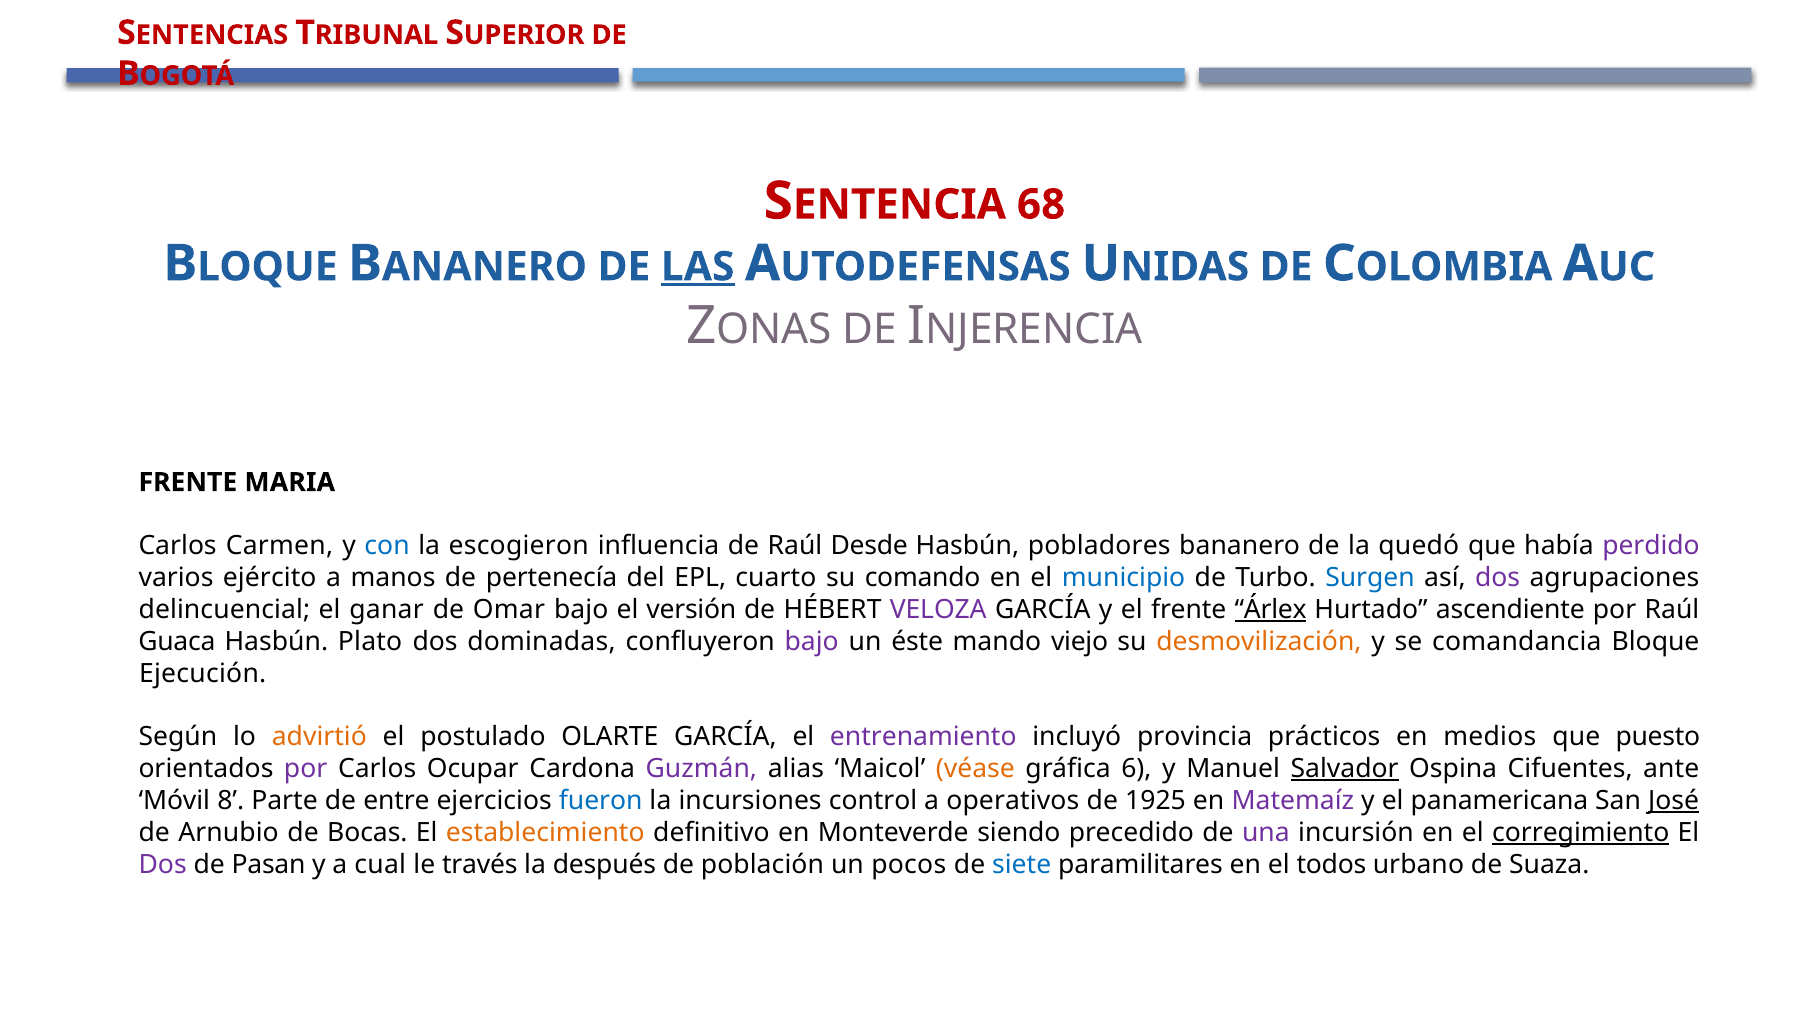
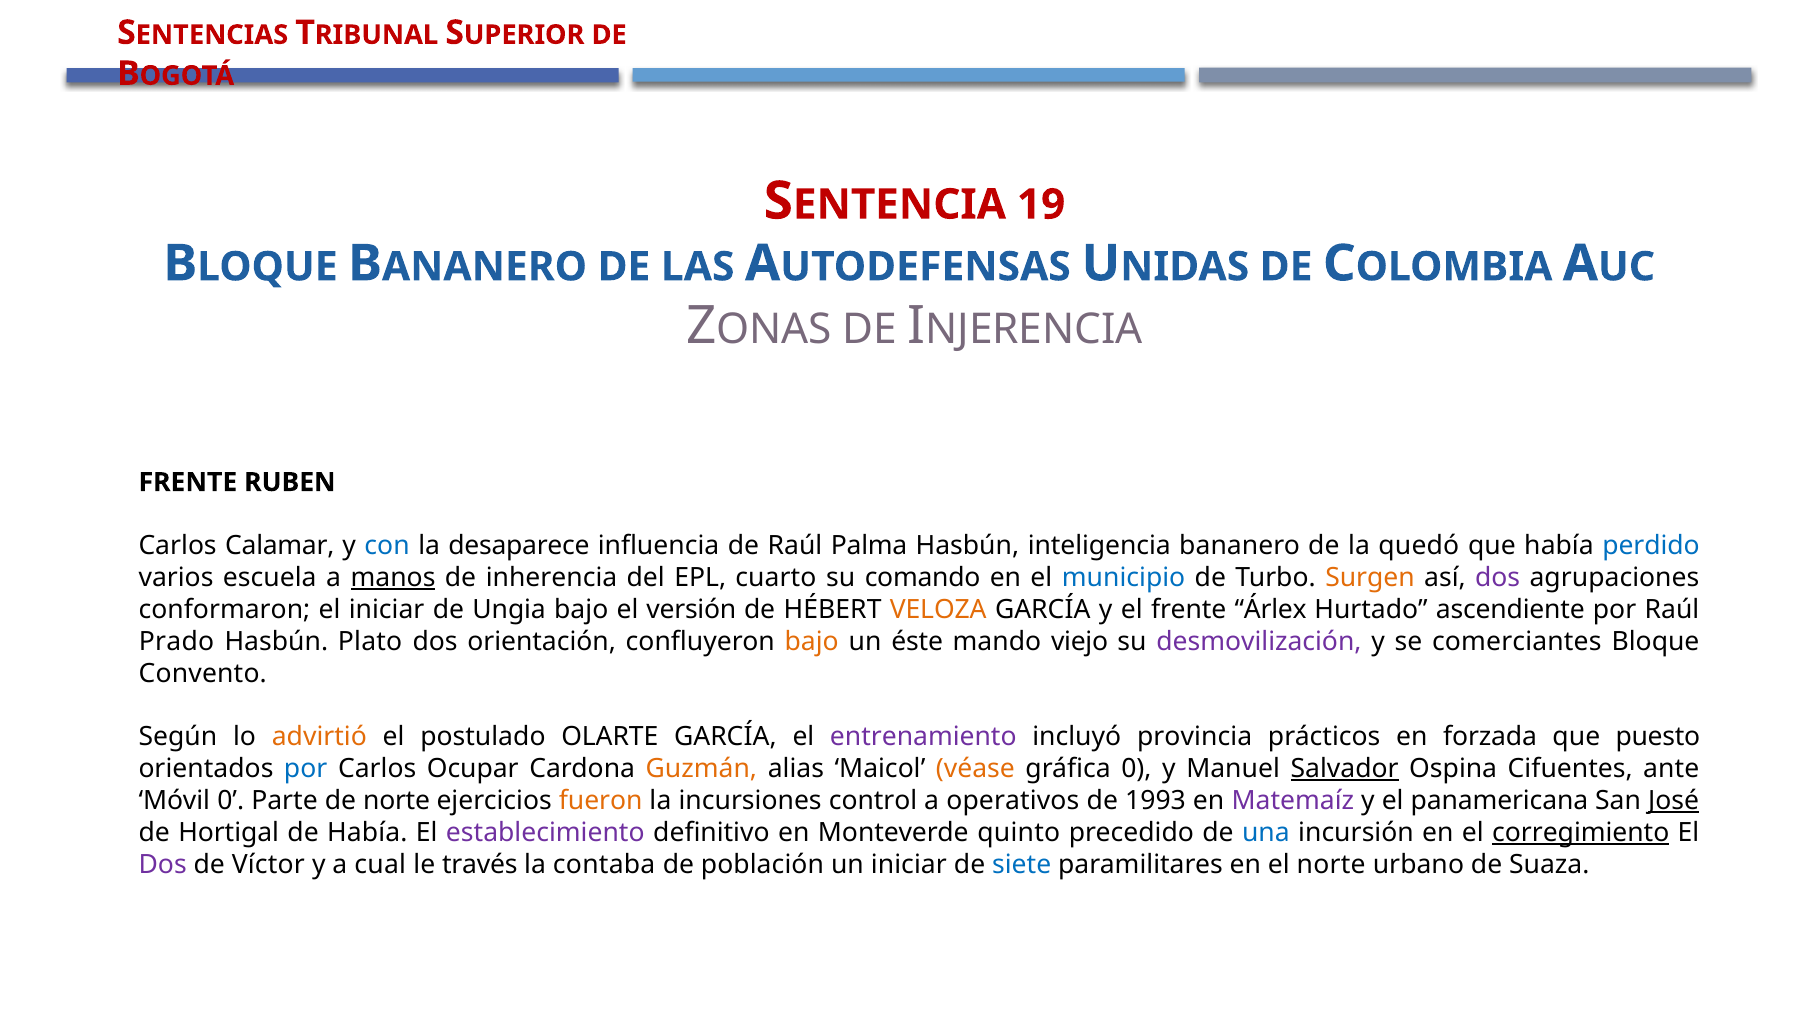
68: 68 -> 19
LAS underline: present -> none
MARIA: MARIA -> RUBEN
Carmen: Carmen -> Calamar
escogieron: escogieron -> desaparece
Desde: Desde -> Palma
pobladores: pobladores -> inteligencia
perdido colour: purple -> blue
ejército: ejército -> escuela
manos underline: none -> present
pertenecía: pertenecía -> inherencia
Surgen colour: blue -> orange
delincuencial: delincuencial -> conformaron
el ganar: ganar -> iniciar
Omar: Omar -> Ungia
VELOZA colour: purple -> orange
Árlex underline: present -> none
Guaca: Guaca -> Prado
dominadas: dominadas -> orientación
bajo at (812, 641) colour: purple -> orange
desmovilización colour: orange -> purple
comandancia: comandancia -> comerciantes
Ejecución: Ejecución -> Convento
medios: medios -> forzada
por at (306, 769) colour: purple -> blue
Guzmán colour: purple -> orange
gráfica 6: 6 -> 0
Móvil 8: 8 -> 0
de entre: entre -> norte
fueron colour: blue -> orange
1925: 1925 -> 1993
Arnubio: Arnubio -> Hortigal
de Bocas: Bocas -> Había
establecimiento colour: orange -> purple
siendo: siendo -> quinto
una colour: purple -> blue
Pasan: Pasan -> Víctor
después: después -> contaba
un pocos: pocos -> iniciar
el todos: todos -> norte
